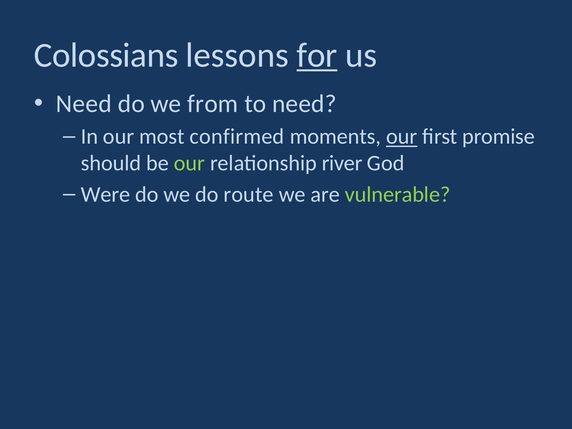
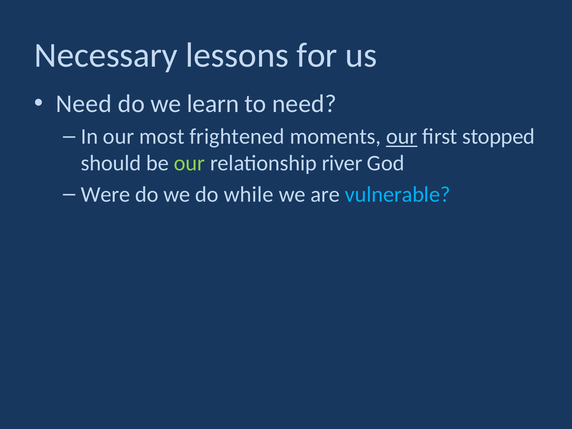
Colossians: Colossians -> Necessary
for underline: present -> none
from: from -> learn
confirmed: confirmed -> frightened
promise: promise -> stopped
route: route -> while
vulnerable colour: light green -> light blue
